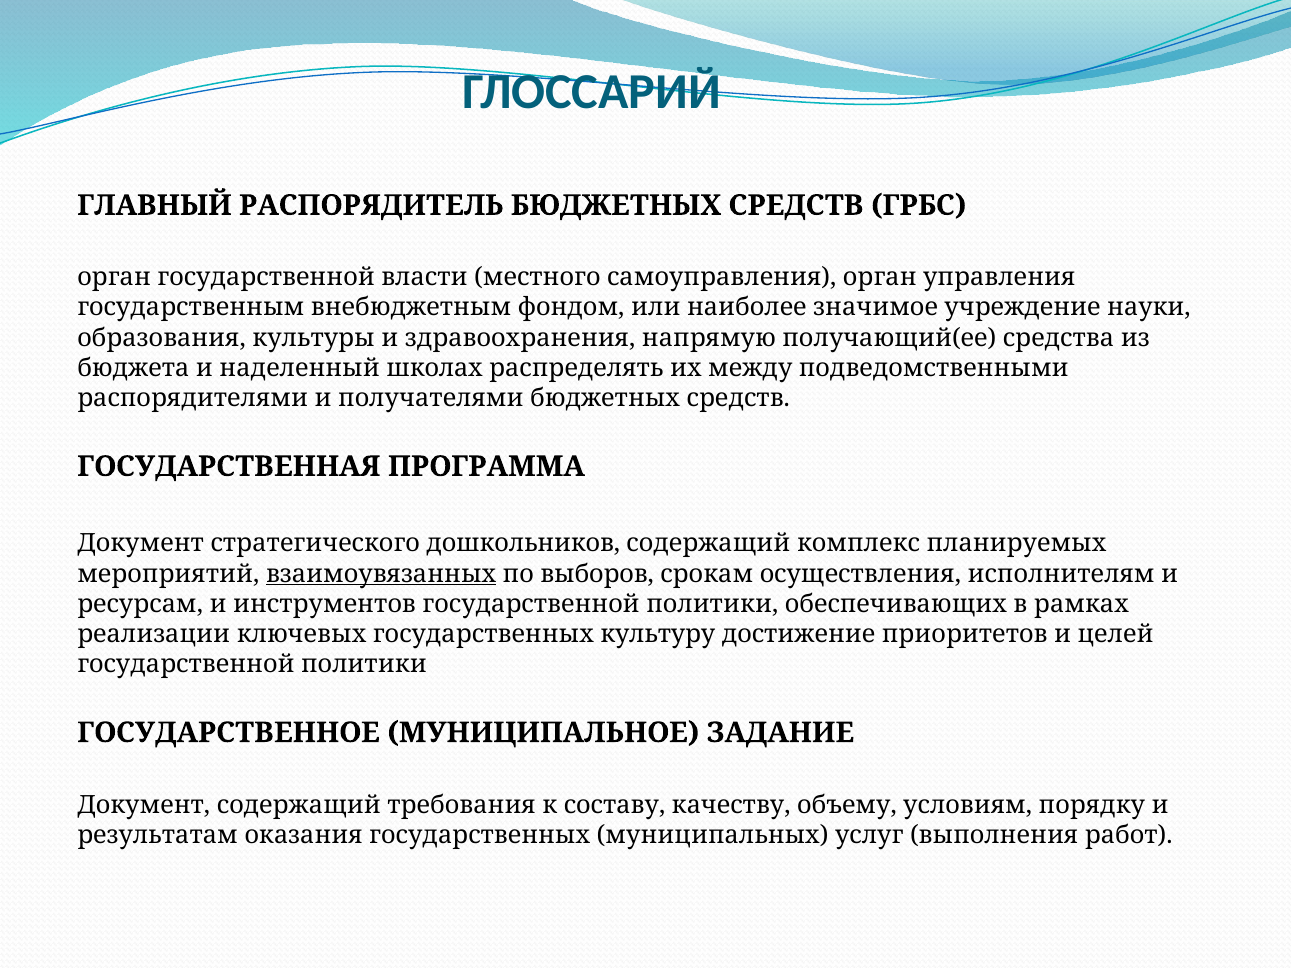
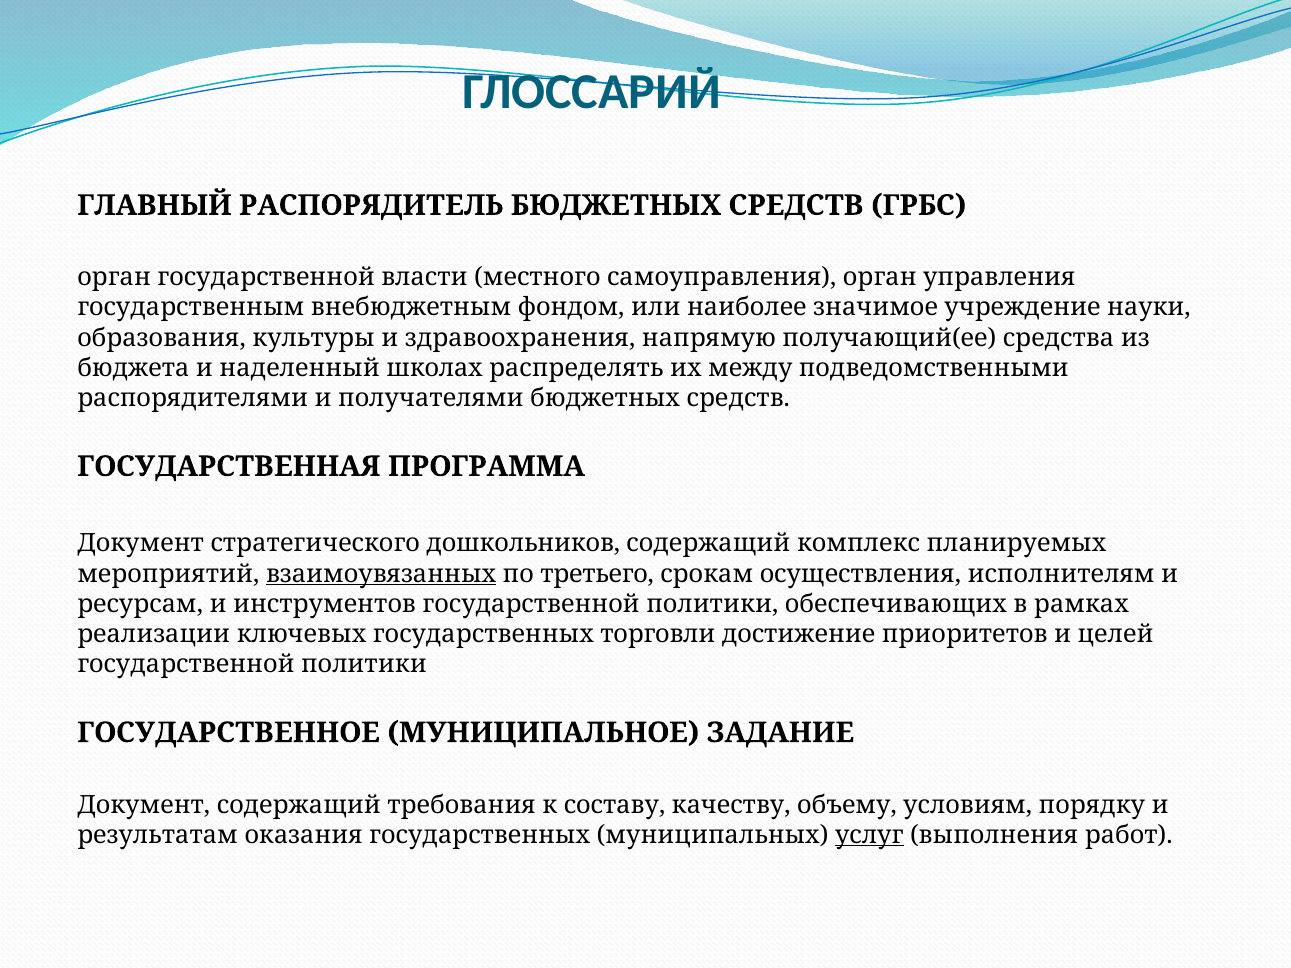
выборов: выборов -> третьего
культуру: культуру -> торговли
услуг underline: none -> present
